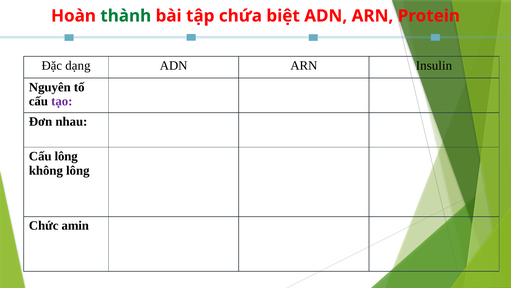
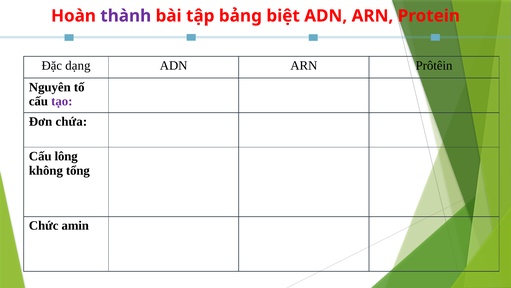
thành colour: green -> purple
chứa: chứa -> bảng
Insulin: Insulin -> Prôtêin
nhau: nhau -> chứa
không lông: lông -> tổng
